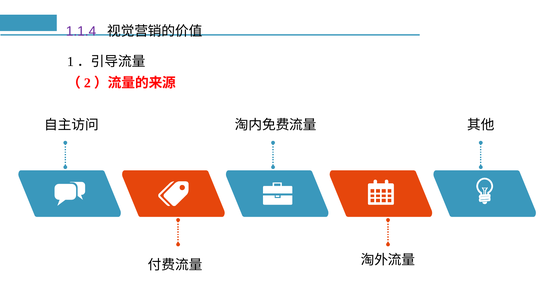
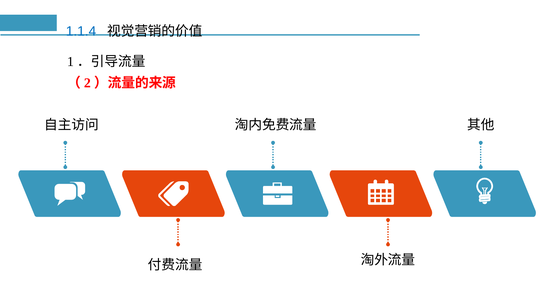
1.1.4 colour: purple -> blue
